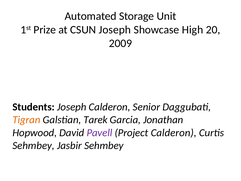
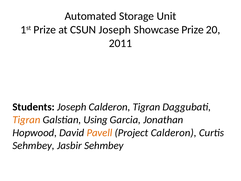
Showcase High: High -> Prize
2009: 2009 -> 2011
Calderon Senior: Senior -> Tigran
Tarek: Tarek -> Using
Pavell colour: purple -> orange
